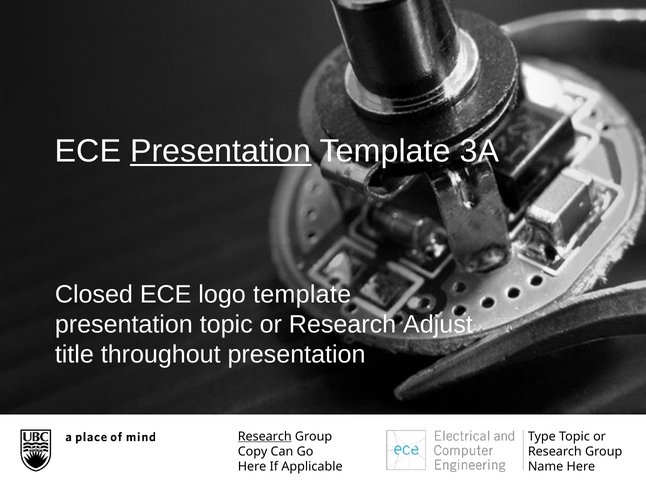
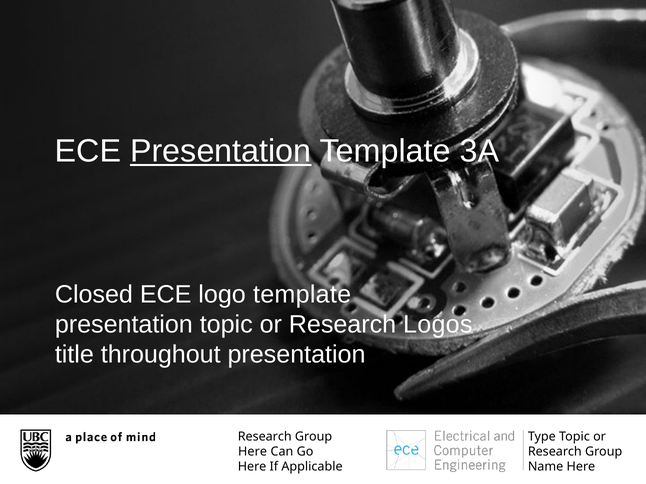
Adjust: Adjust -> Logos
Research at (265, 437) underline: present -> none
Copy at (253, 452): Copy -> Here
